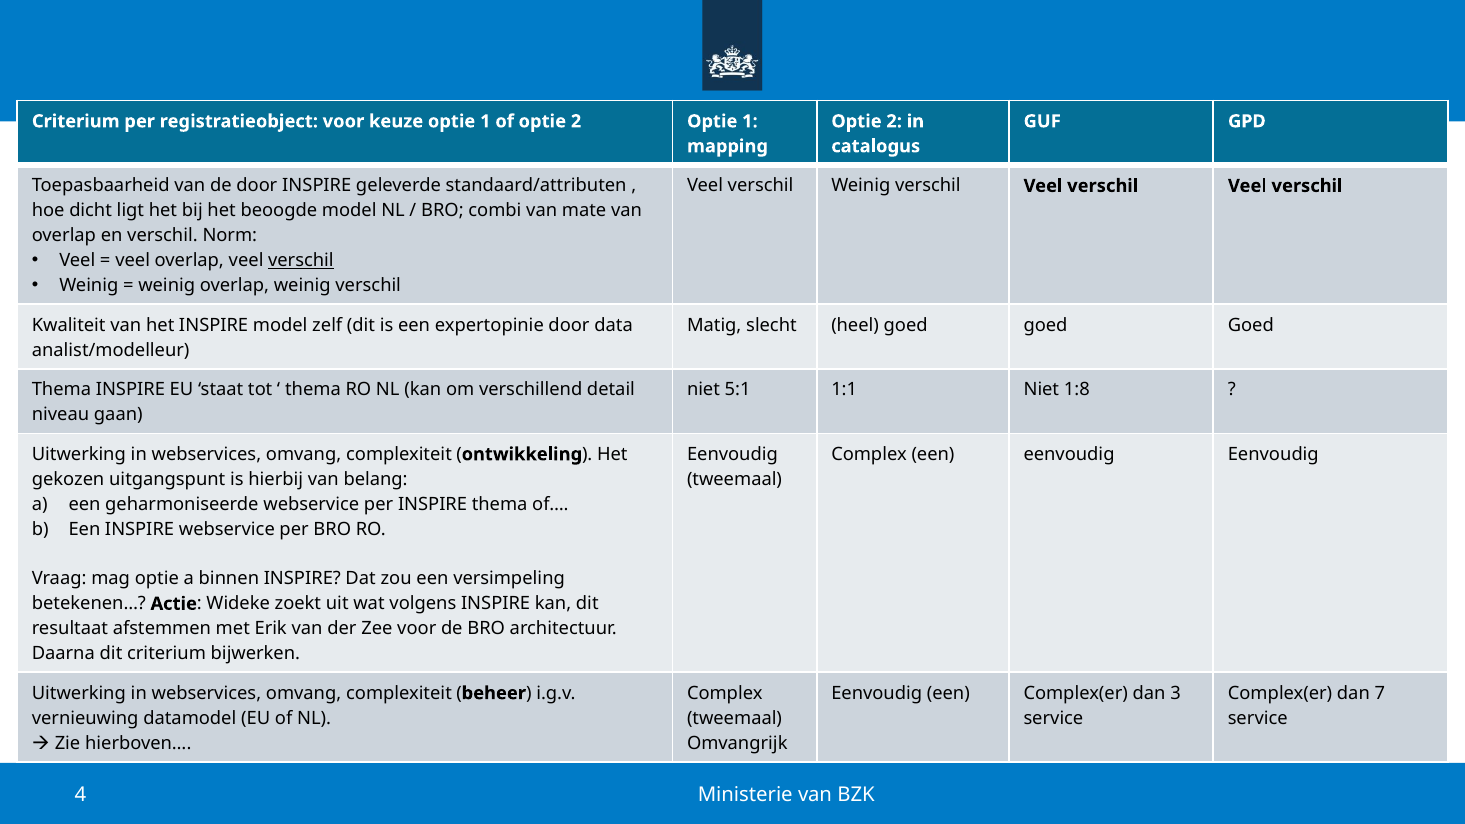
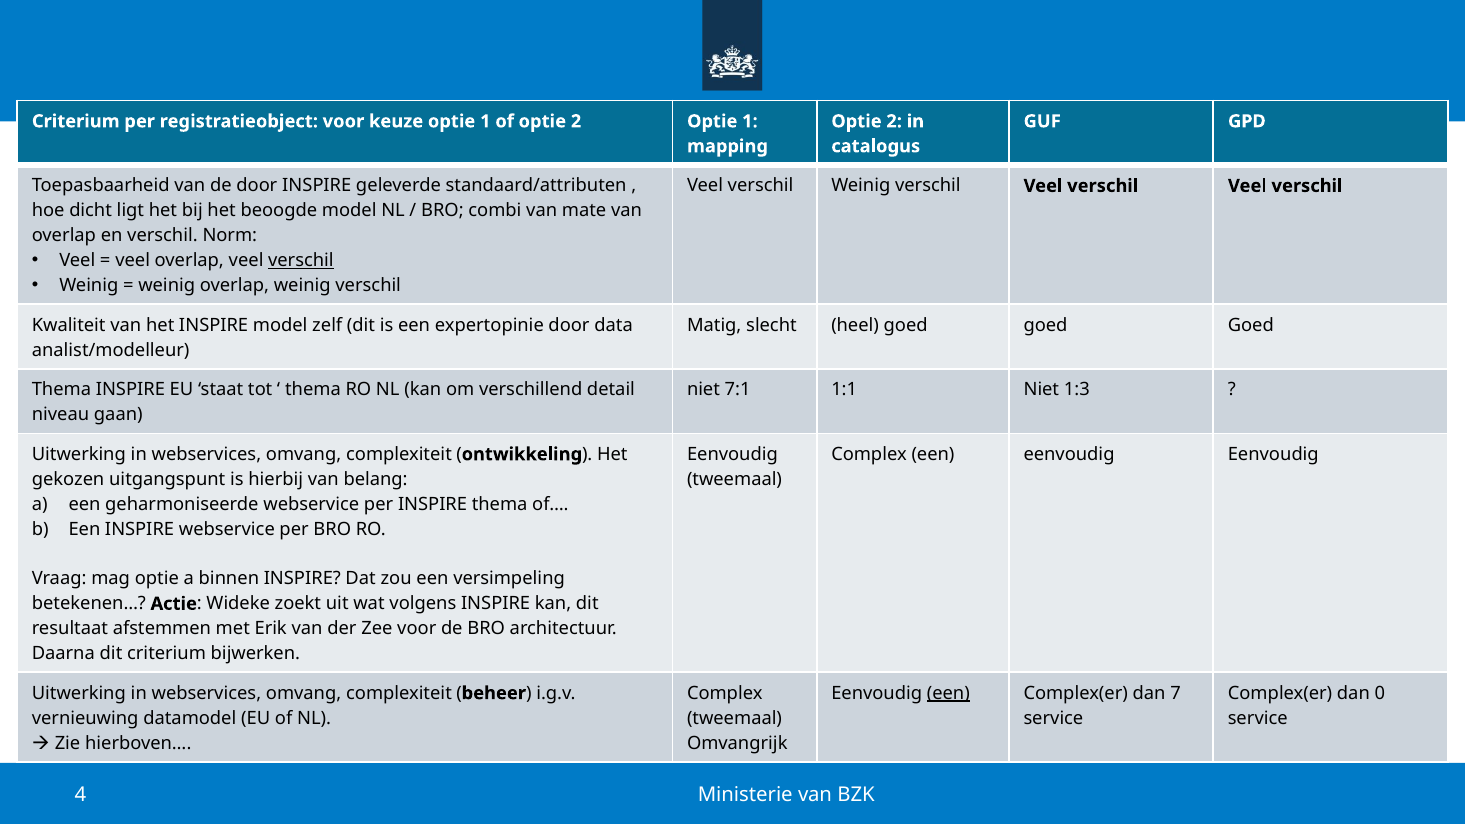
5:1: 5:1 -> 7:1
1:8: 1:8 -> 1:3
een at (948, 693) underline: none -> present
3: 3 -> 7
7: 7 -> 0
